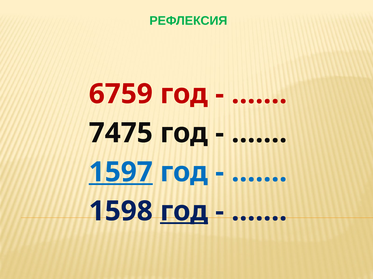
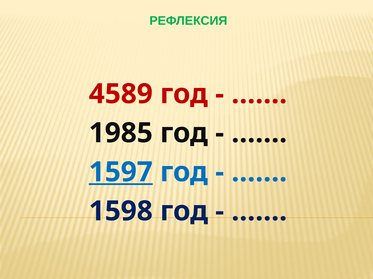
6759: 6759 -> 4589
7475: 7475 -> 1985
год at (184, 212) underline: present -> none
